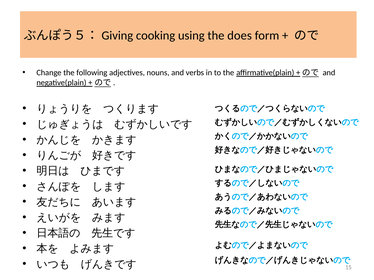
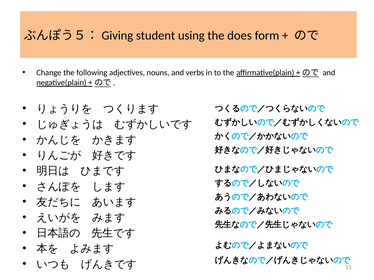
cooking: cooking -> student
